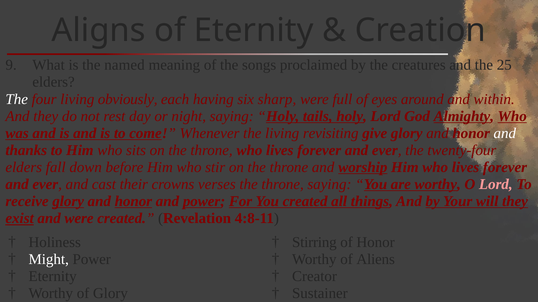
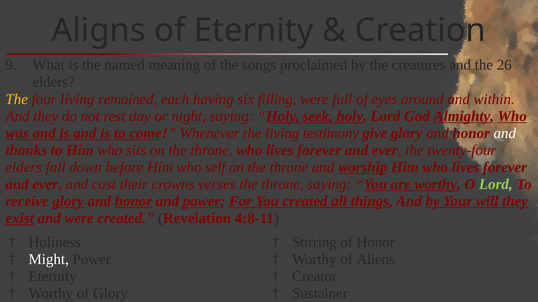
25: 25 -> 26
The at (17, 99) colour: white -> yellow
obviously: obviously -> remained
sharp: sharp -> filling
tails: tails -> seek
revisiting: revisiting -> testimony
stir: stir -> self
Lord at (496, 185) colour: pink -> light green
